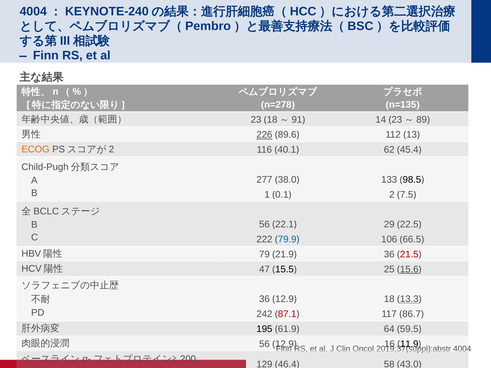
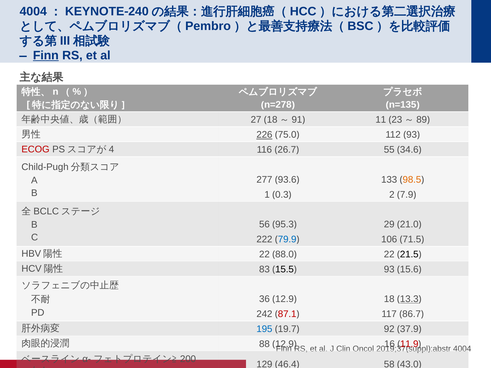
Finn at (46, 56) underline: none -> present
23: 23 -> 27
14: 14 -> 11
89.6: 89.6 -> 75.0
13 at (412, 135): 13 -> 93
ECOG colour: orange -> red
2 at (111, 149): 2 -> 4
40.1: 40.1 -> 26.7
62: 62 -> 55
45.4: 45.4 -> 34.6
38.0: 38.0 -> 93.6
98.5 colour: black -> orange
0.1: 0.1 -> 0.3
7.5: 7.5 -> 7.9
22.1: 22.1 -> 95.3
22.5: 22.5 -> 21.0
66.5: 66.5 -> 71.5
79 at (264, 254): 79 -> 22
21.9: 21.9 -> 88.0
36 at (389, 254): 36 -> 22
21.5 colour: red -> black
47: 47 -> 83
25 at (389, 269): 25 -> 93
15.6 underline: present -> none
195 colour: black -> blue
61.9: 61.9 -> 19.7
64: 64 -> 92
59.5: 59.5 -> 37.9
56 at (264, 344): 56 -> 88
11.9 colour: black -> red
